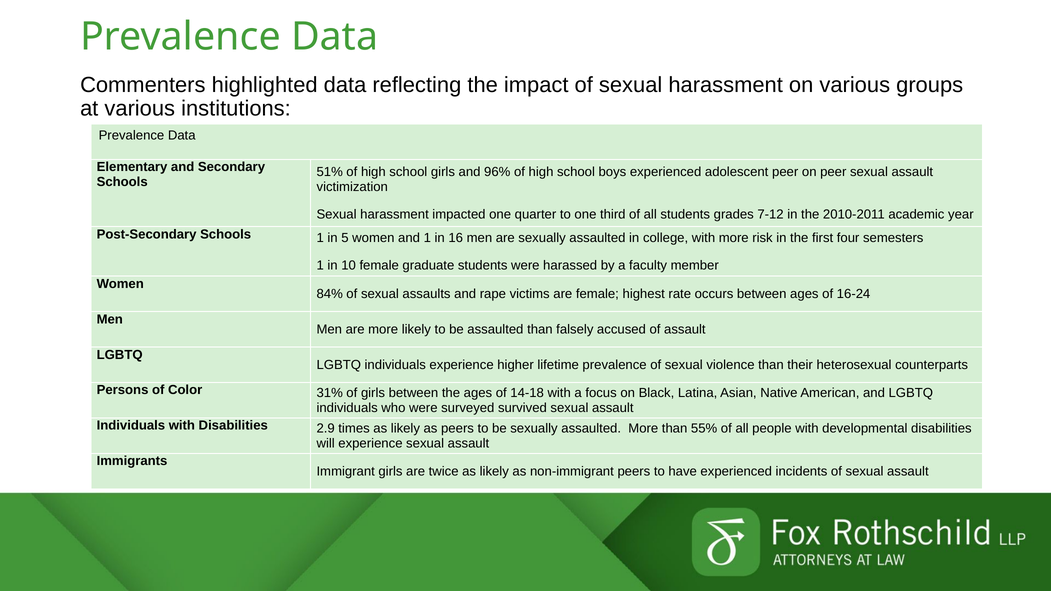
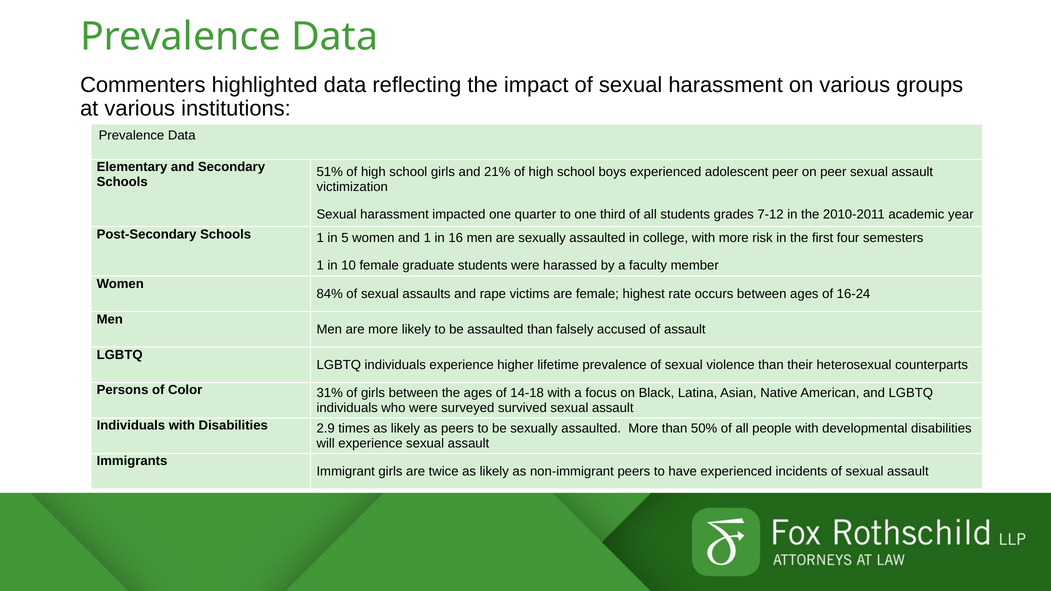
96%: 96% -> 21%
55%: 55% -> 50%
